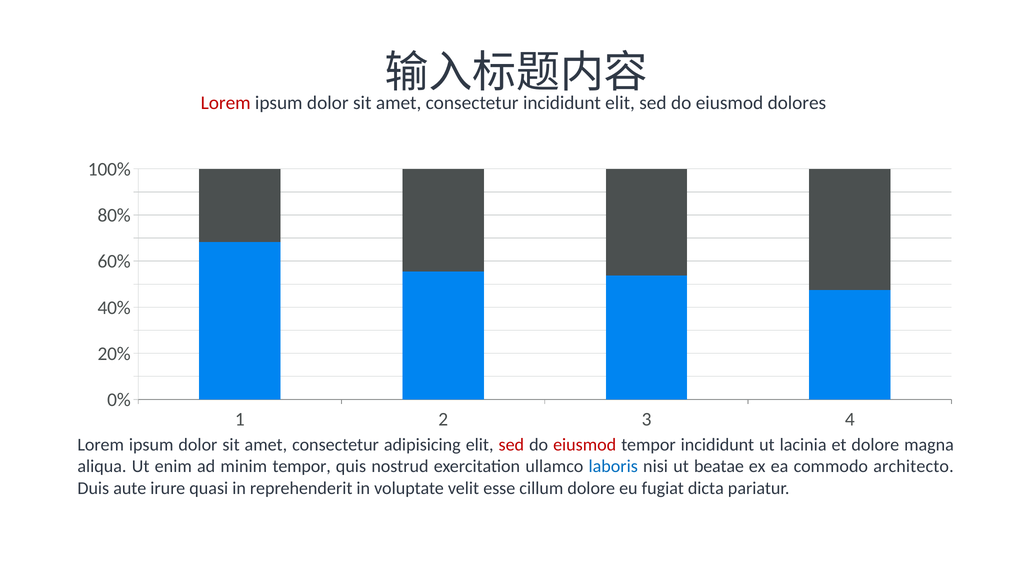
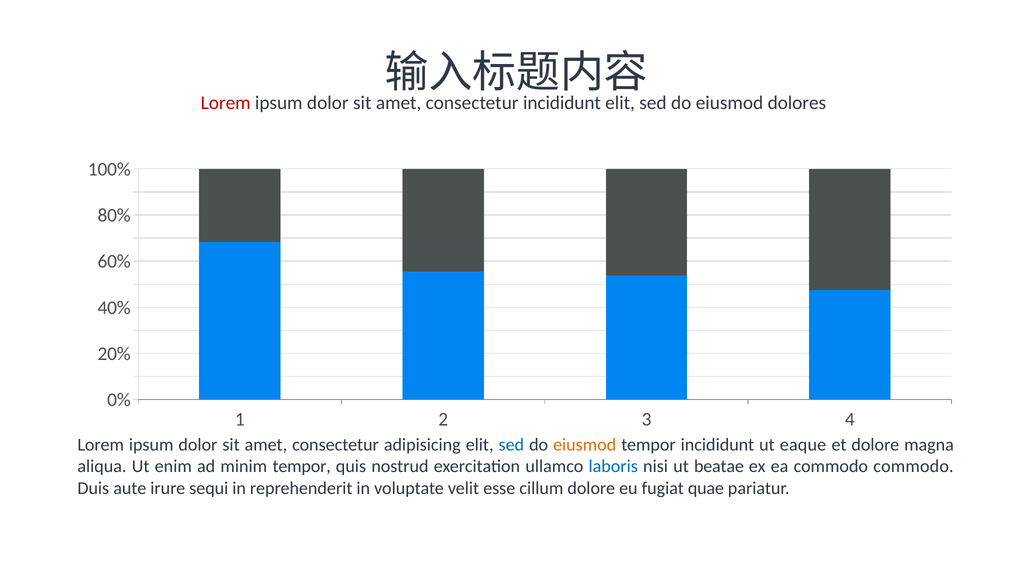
sed at (511, 445) colour: red -> blue
eiusmod at (585, 445) colour: red -> orange
lacinia: lacinia -> eaque
commodo architecto: architecto -> commodo
quasi: quasi -> sequi
dicta: dicta -> quae
